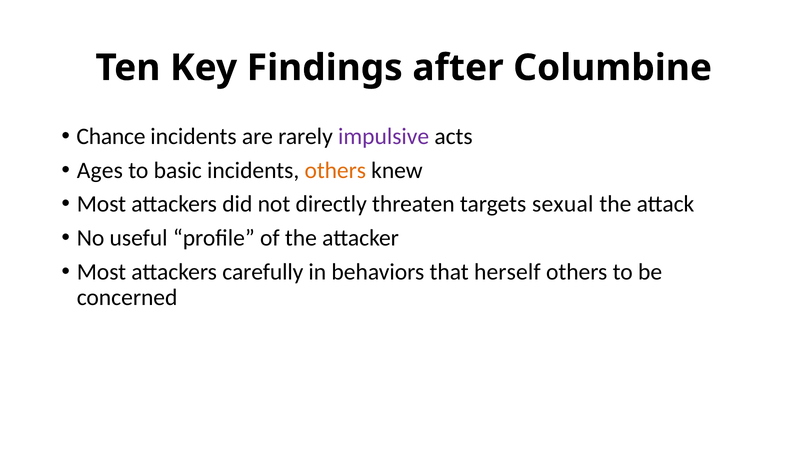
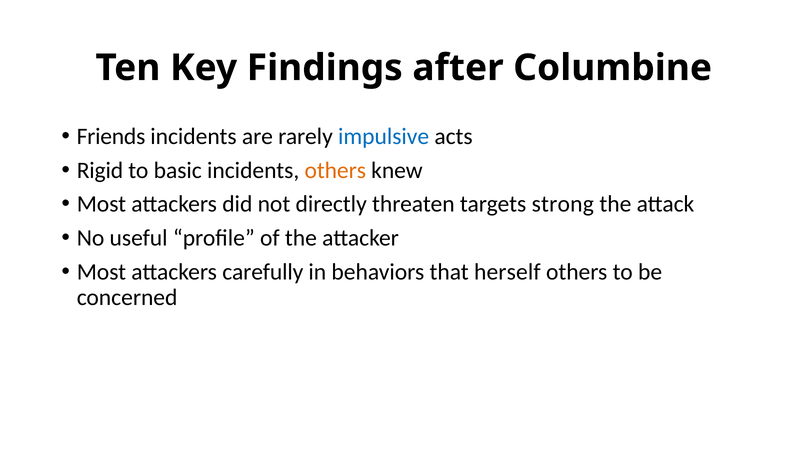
Chance: Chance -> Friends
impulsive colour: purple -> blue
Ages: Ages -> Rigid
sexual: sexual -> strong
